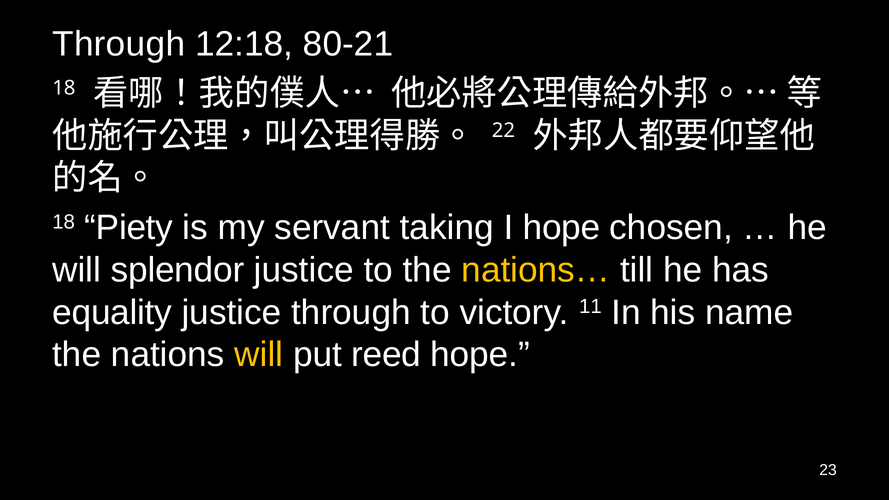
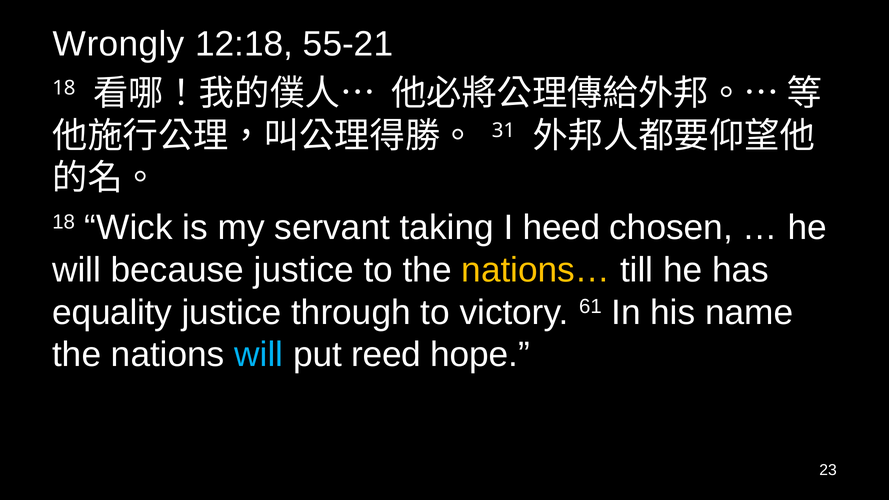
Through at (119, 44): Through -> Wrongly
80-21: 80-21 -> 55-21
22: 22 -> 31
Piety: Piety -> Wick
I hope: hope -> heed
splendor: splendor -> because
11: 11 -> 61
will at (259, 355) colour: yellow -> light blue
